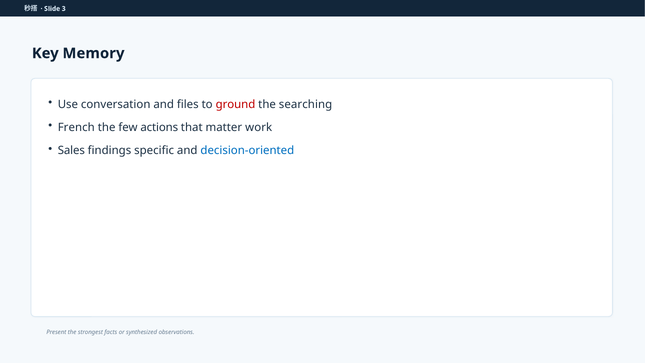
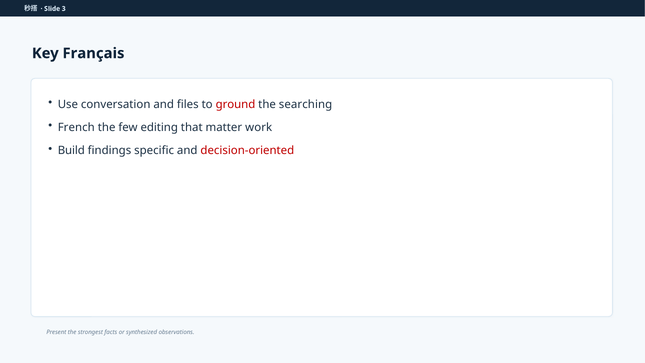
Memory: Memory -> Français
actions: actions -> editing
Sales: Sales -> Build
decision-oriented colour: blue -> red
